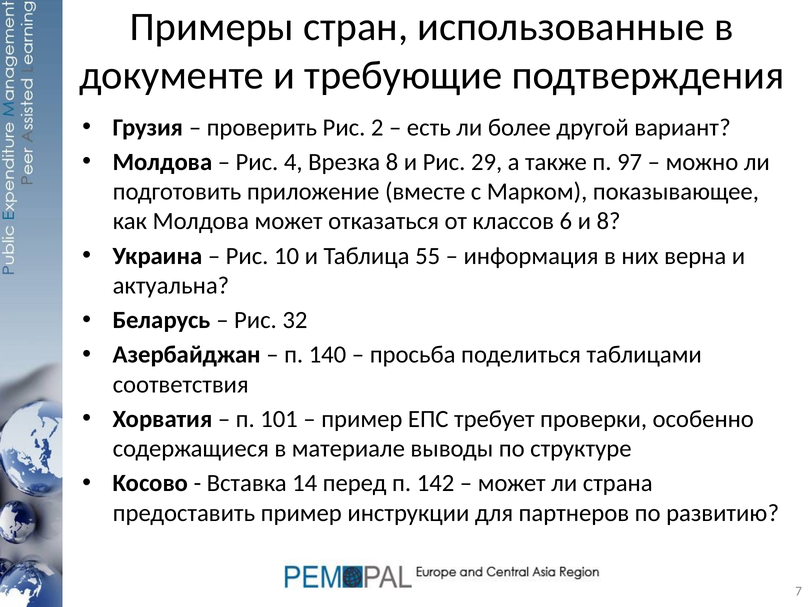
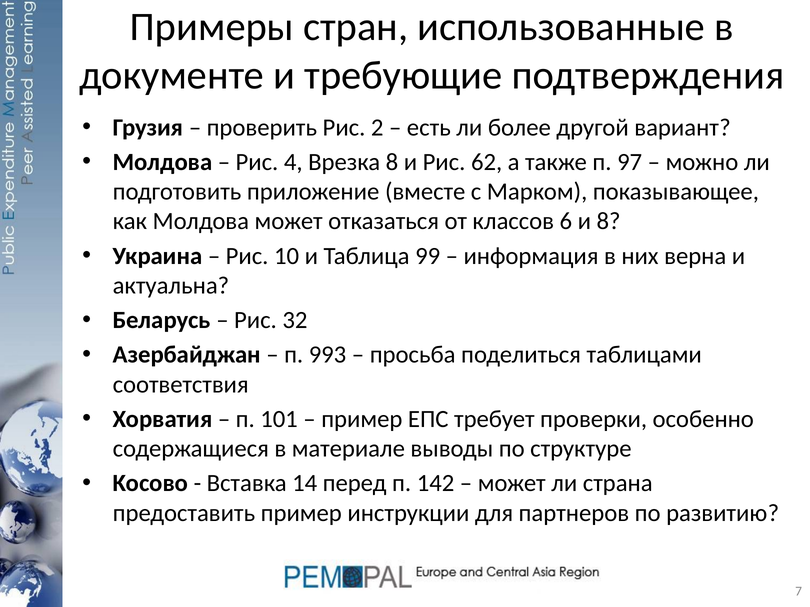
29: 29 -> 62
55: 55 -> 99
140: 140 -> 993
